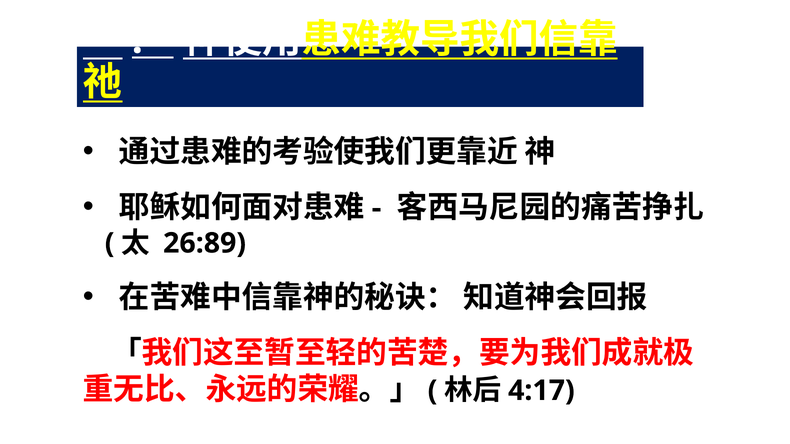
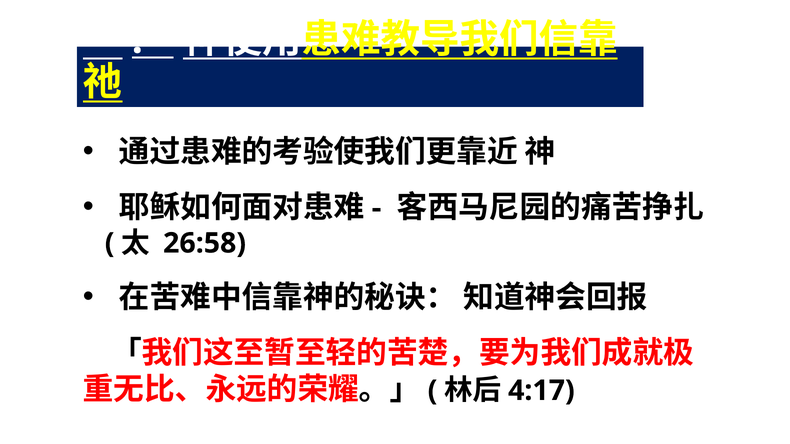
26:89: 26:89 -> 26:58
